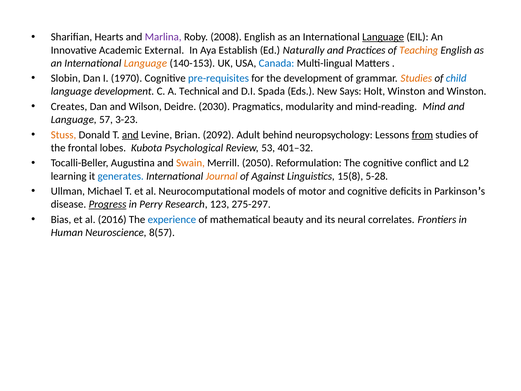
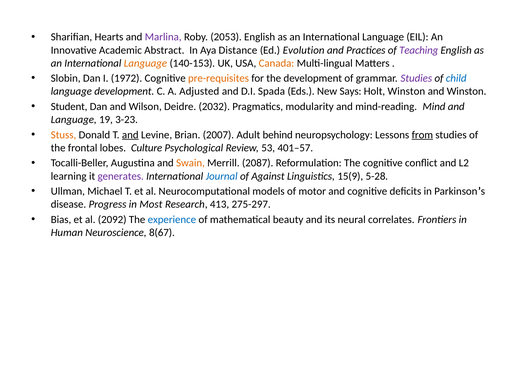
2008: 2008 -> 2053
Language at (383, 37) underline: present -> none
External: External -> Abstract
Establish: Establish -> Distance
Naturally: Naturally -> Evolution
Teaching colour: orange -> purple
Canada colour: blue -> orange
1970: 1970 -> 1972
pre-requisites colour: blue -> orange
Studies at (416, 78) colour: orange -> purple
Technical: Technical -> Adjusted
Creates: Creates -> Student
2030: 2030 -> 2032
57: 57 -> 19
2092: 2092 -> 2007
Kubota: Kubota -> Culture
401–32: 401–32 -> 401–57
2050: 2050 -> 2087
generates colour: blue -> purple
Journal colour: orange -> blue
15(8: 15(8 -> 15(9
Progress underline: present -> none
Perry: Perry -> Most
123: 123 -> 413
2016: 2016 -> 2092
8(57: 8(57 -> 8(67
